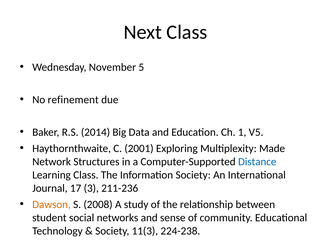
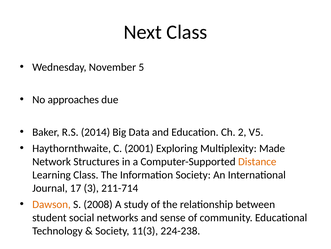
refinement: refinement -> approaches
1: 1 -> 2
Distance colour: blue -> orange
211-236: 211-236 -> 211-714
